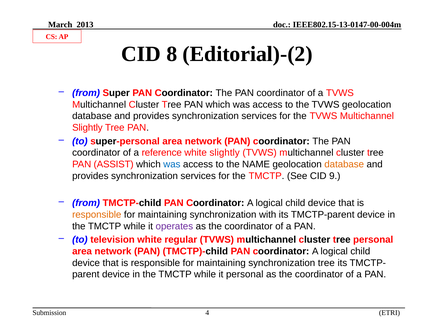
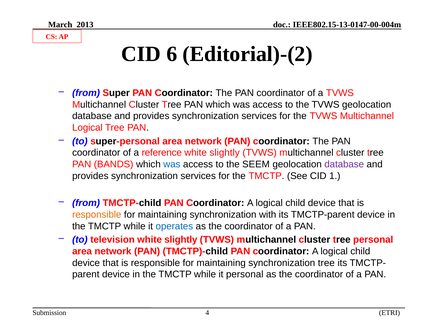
8: 8 -> 6
Slightly at (87, 127): Slightly -> Logical
ASSIST: ASSIST -> BANDS
NAME: NAME -> SEEM
database at (344, 164) colour: orange -> purple
9: 9 -> 1
operates colour: purple -> blue
television white regular: regular -> slightly
